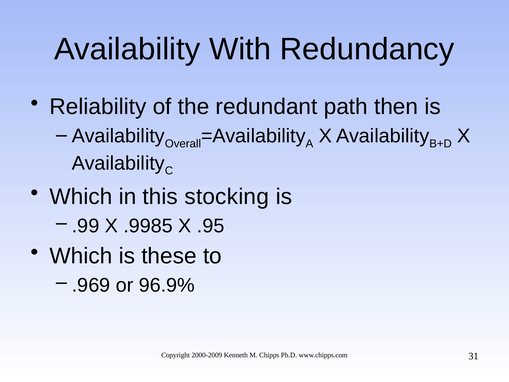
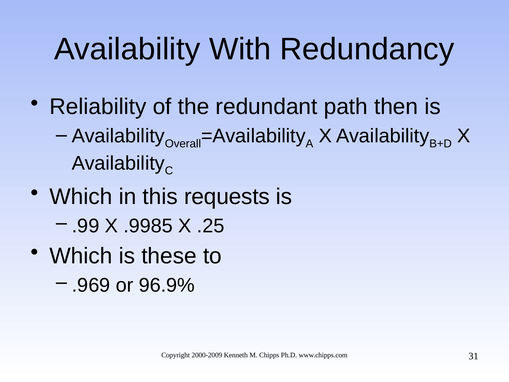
stocking: stocking -> requests
.95: .95 -> .25
